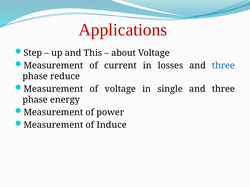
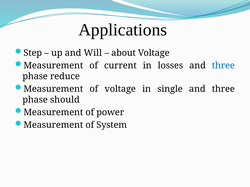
Applications colour: red -> black
This: This -> Will
energy: energy -> should
Induce: Induce -> System
